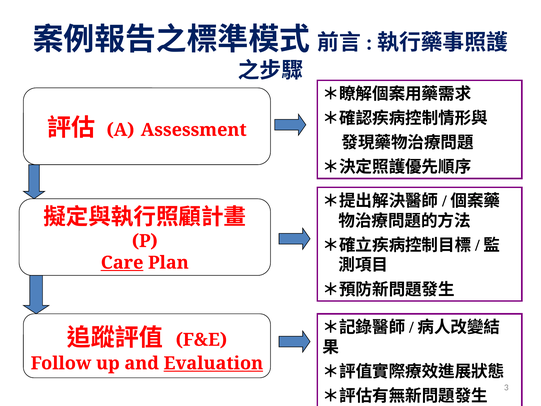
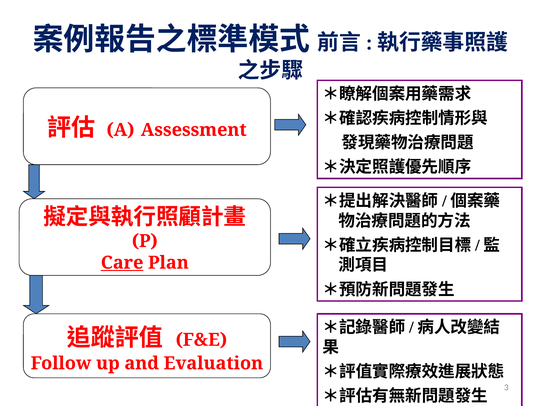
Evaluation underline: present -> none
